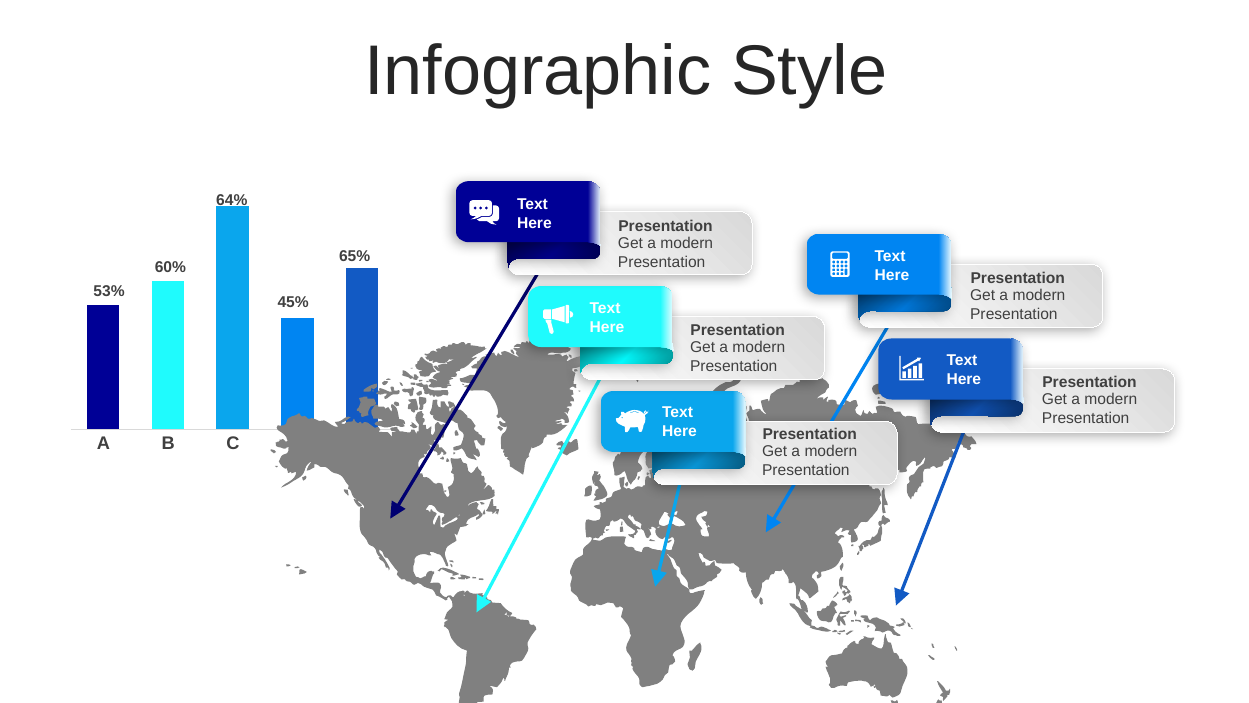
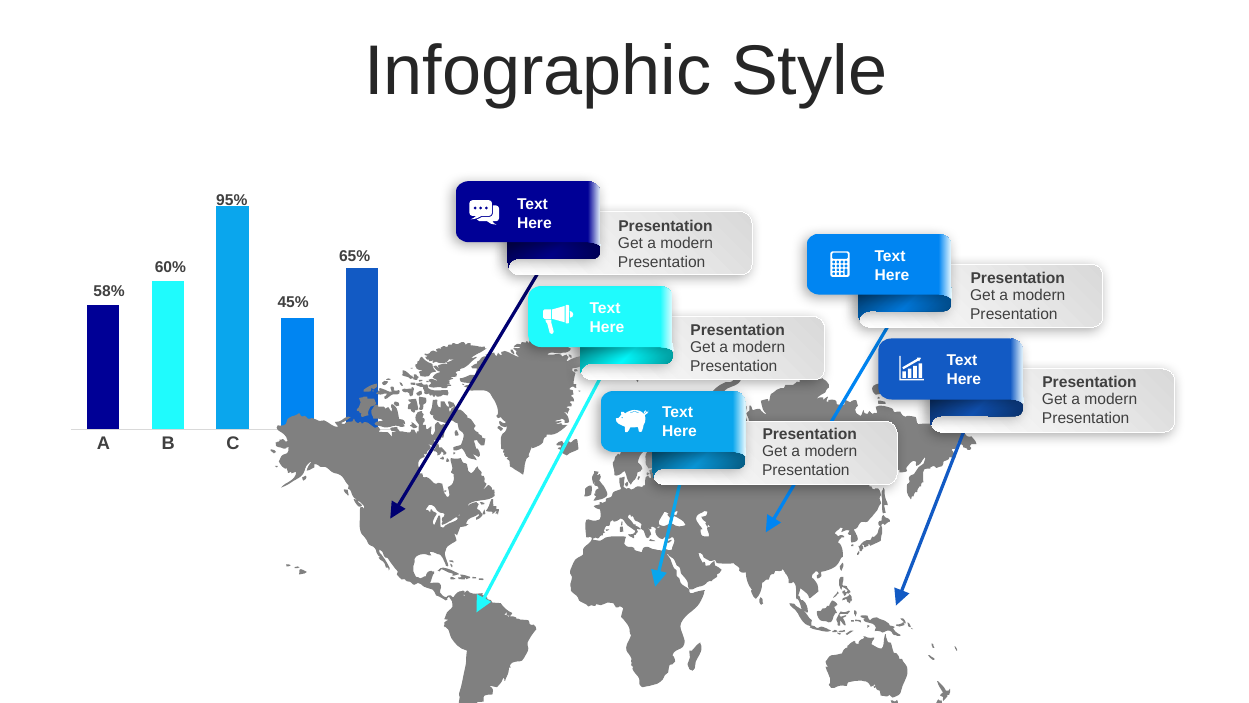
64%: 64% -> 95%
53%: 53% -> 58%
